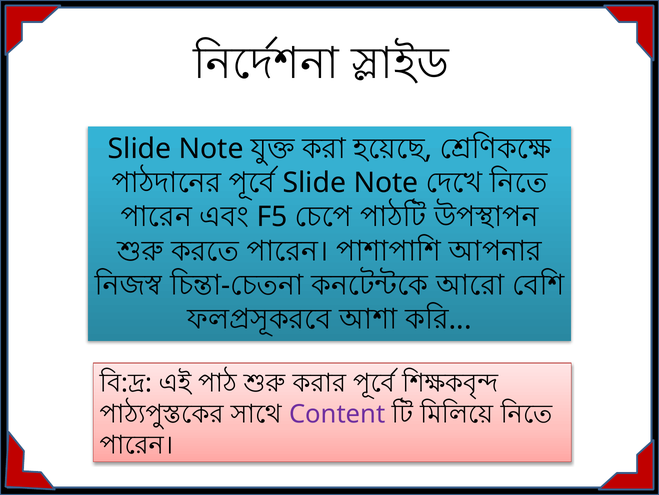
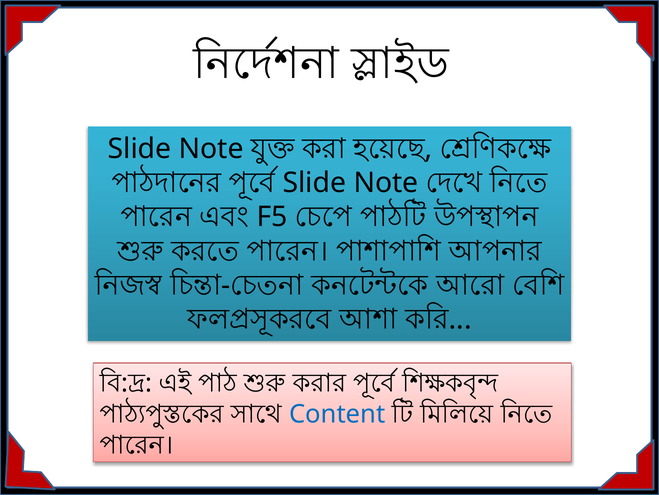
Content colour: purple -> blue
